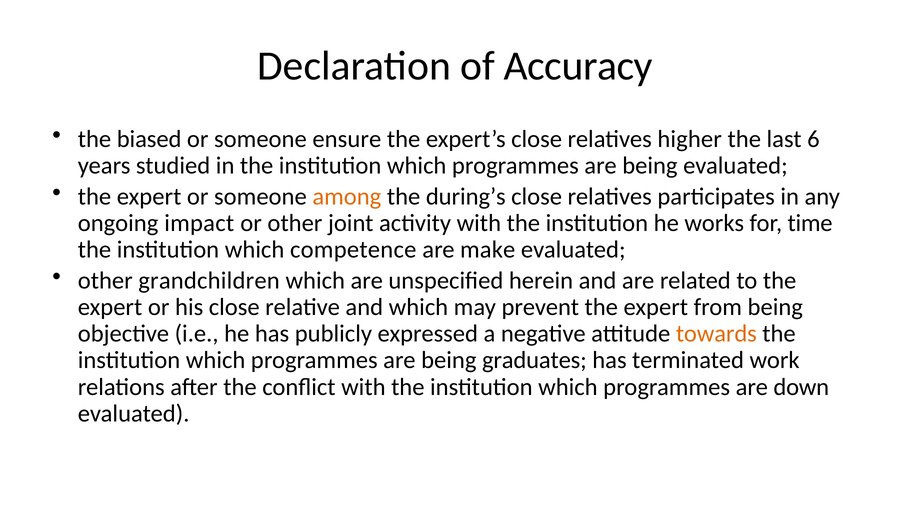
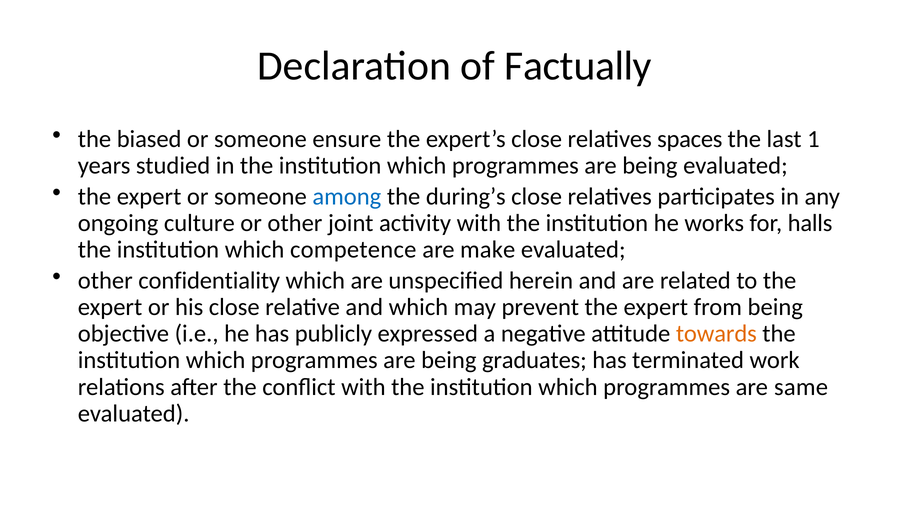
Accuracy: Accuracy -> Factually
higher: higher -> spaces
6: 6 -> 1
among colour: orange -> blue
impact: impact -> culture
time: time -> halls
grandchildren: grandchildren -> confidentiality
down: down -> same
